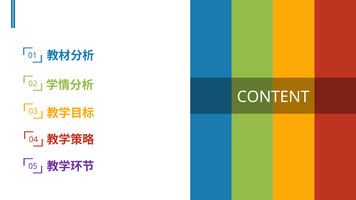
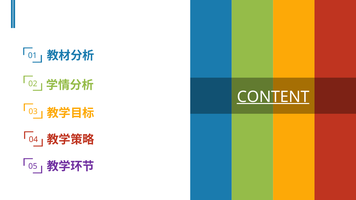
CONTENT underline: none -> present
